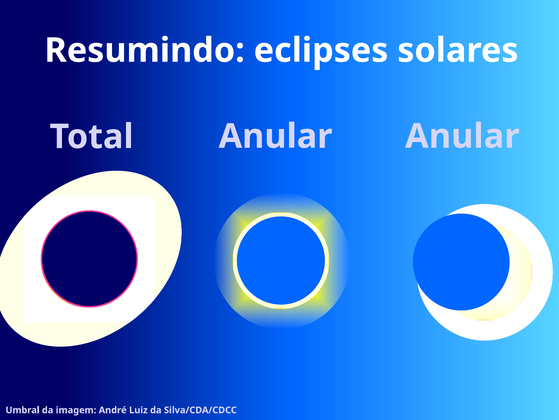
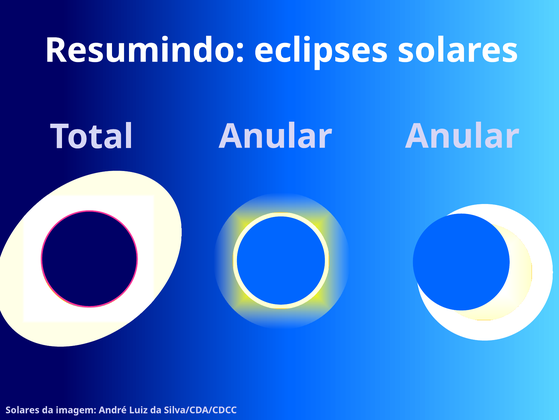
Umbral at (23, 409): Umbral -> Solares
